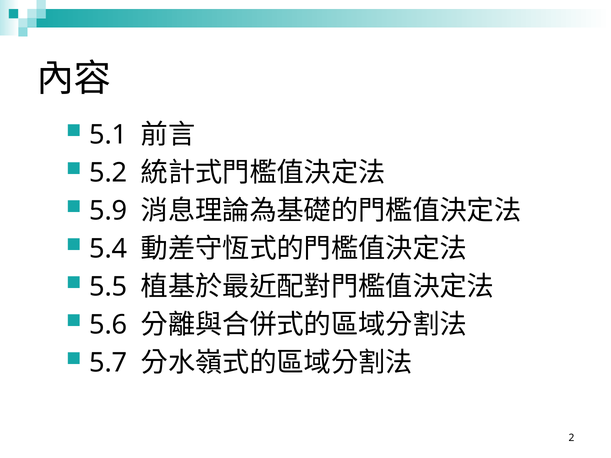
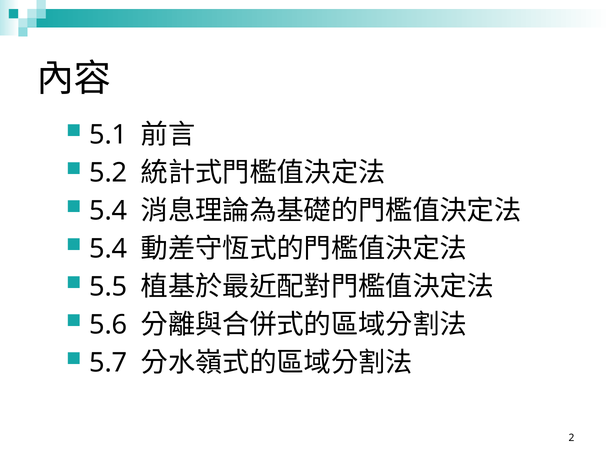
5.9 at (108, 211): 5.9 -> 5.4
